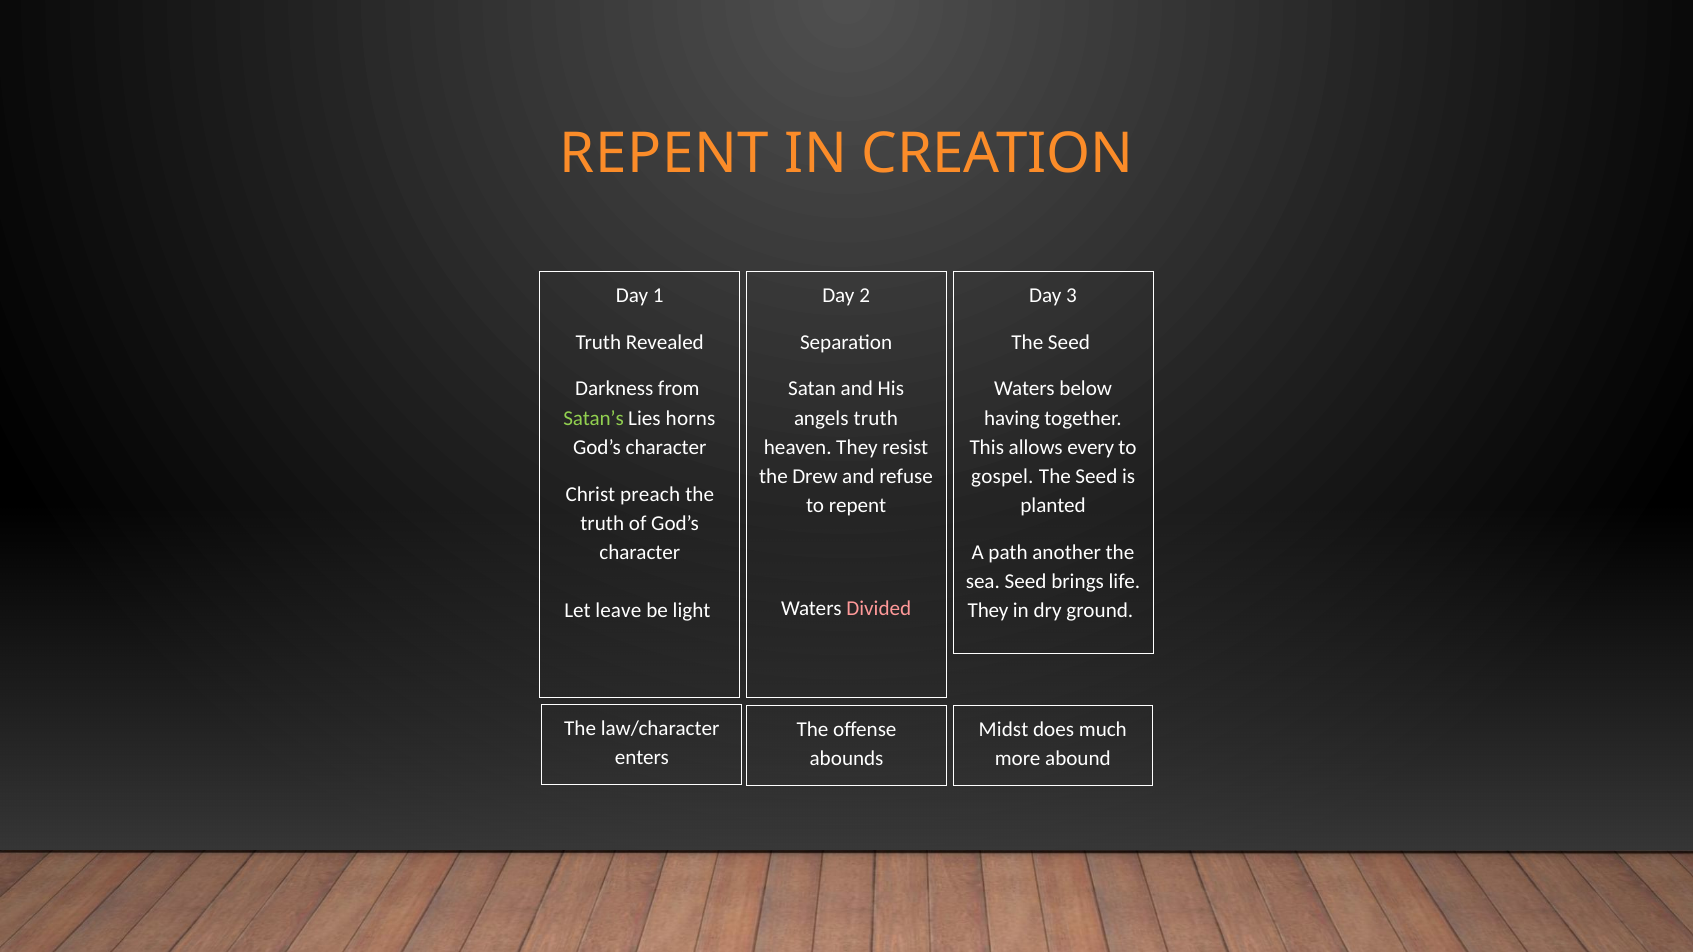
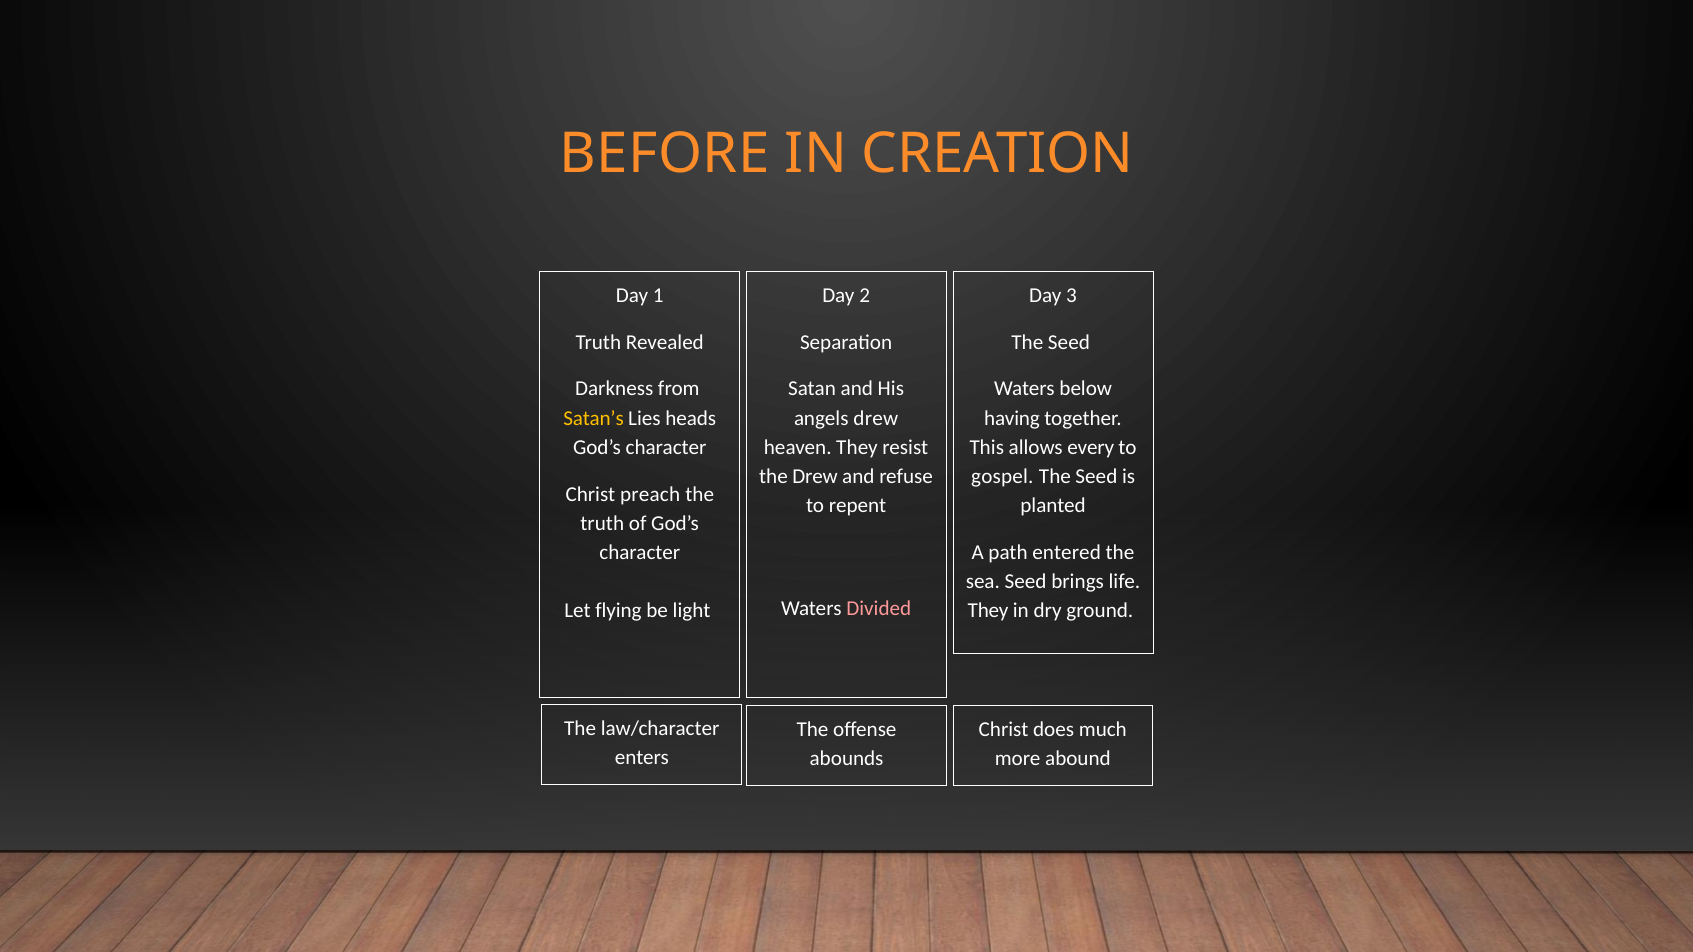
REPENT at (664, 153): REPENT -> BEFORE
Satan’s colour: light green -> yellow
horns: horns -> heads
angels truth: truth -> drew
another: another -> entered
leave: leave -> flying
Midst at (1004, 730): Midst -> Christ
